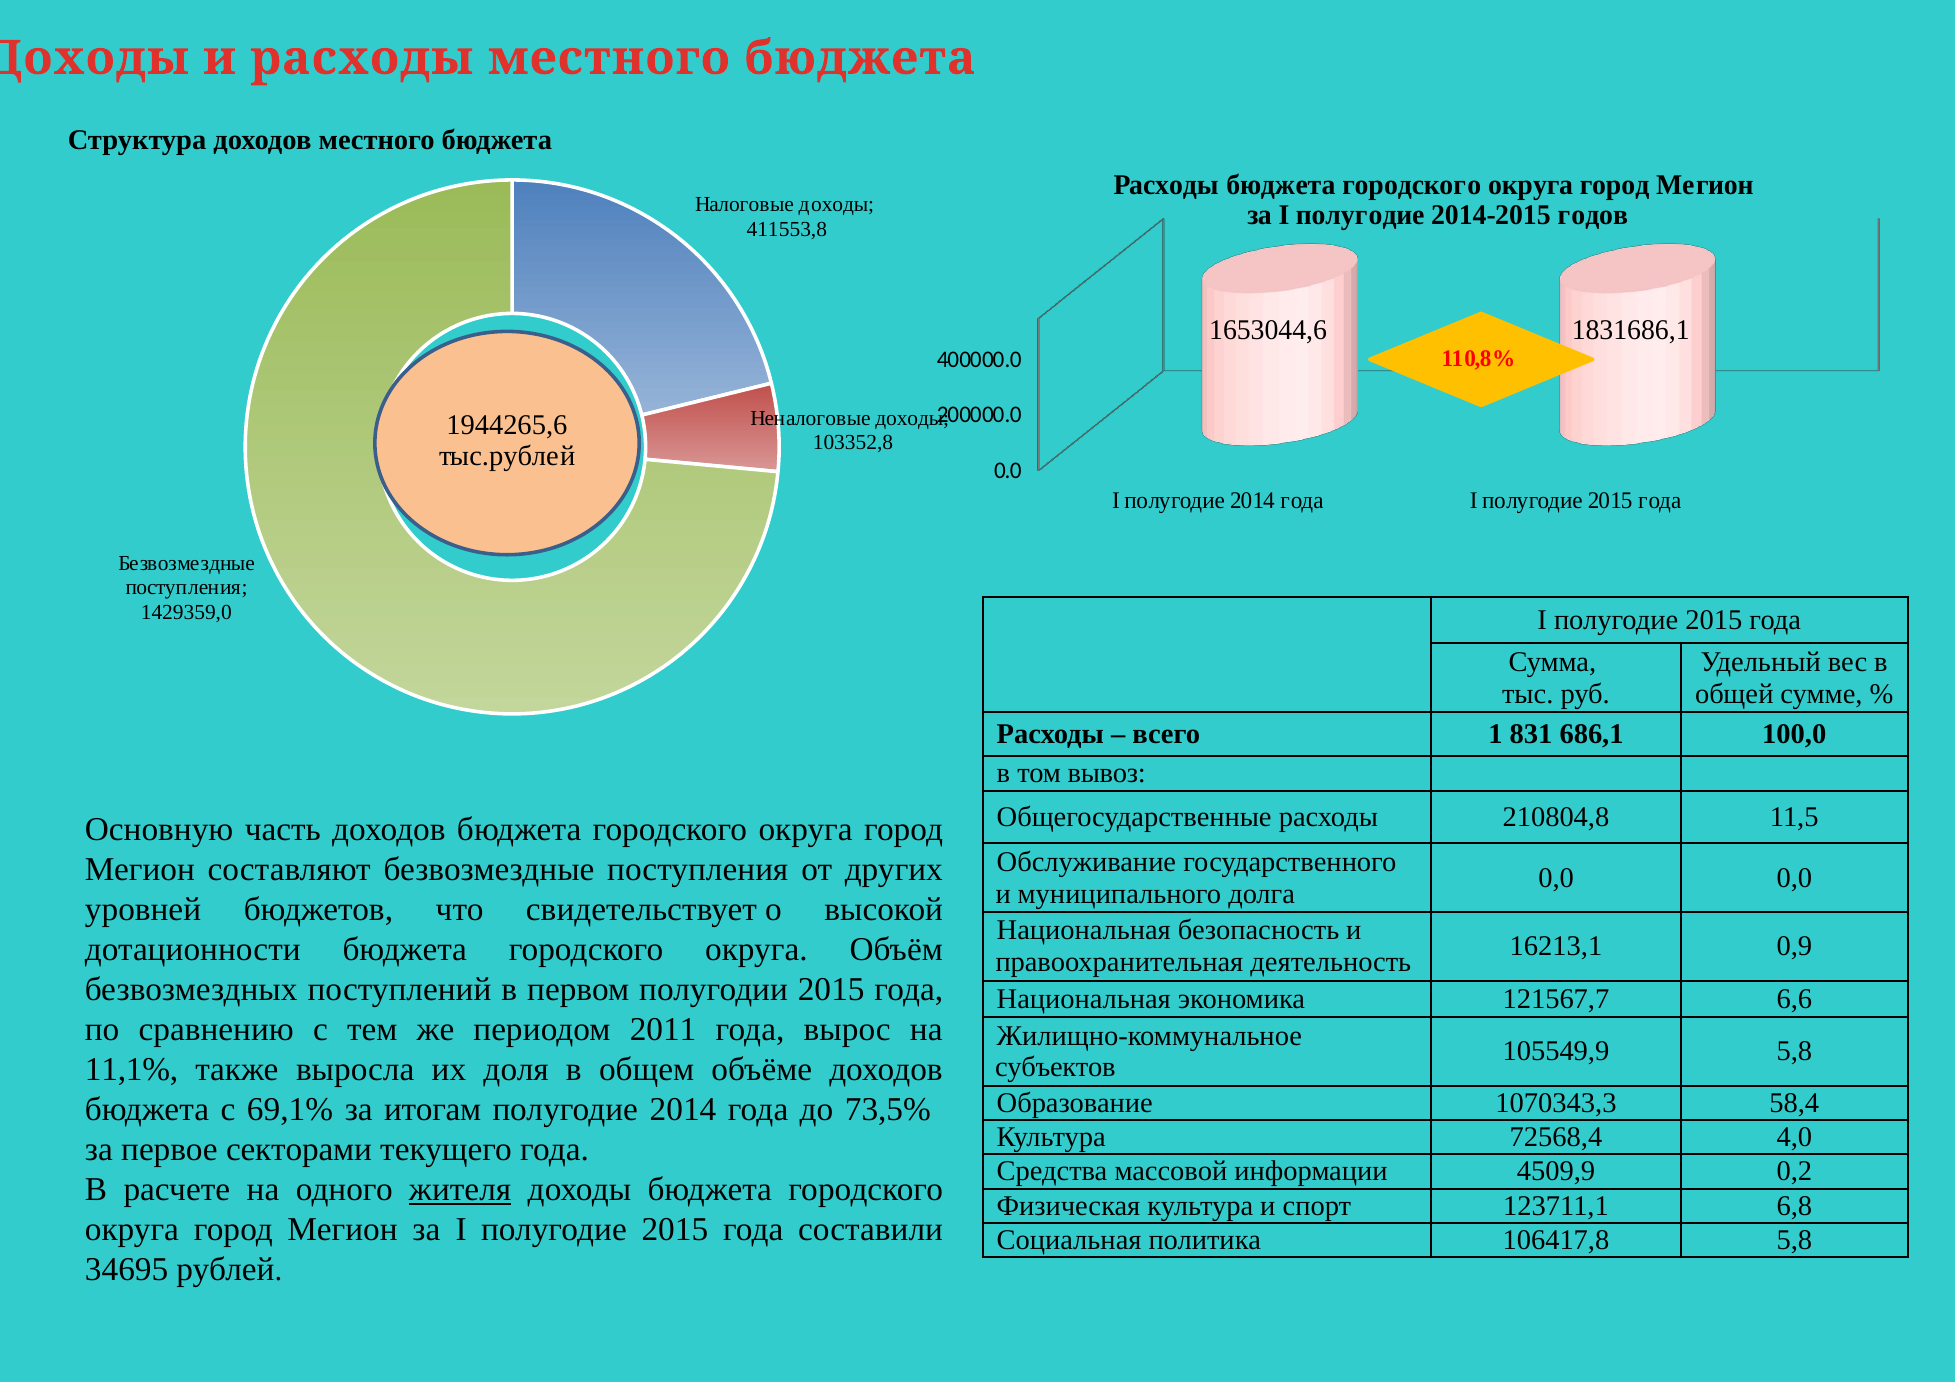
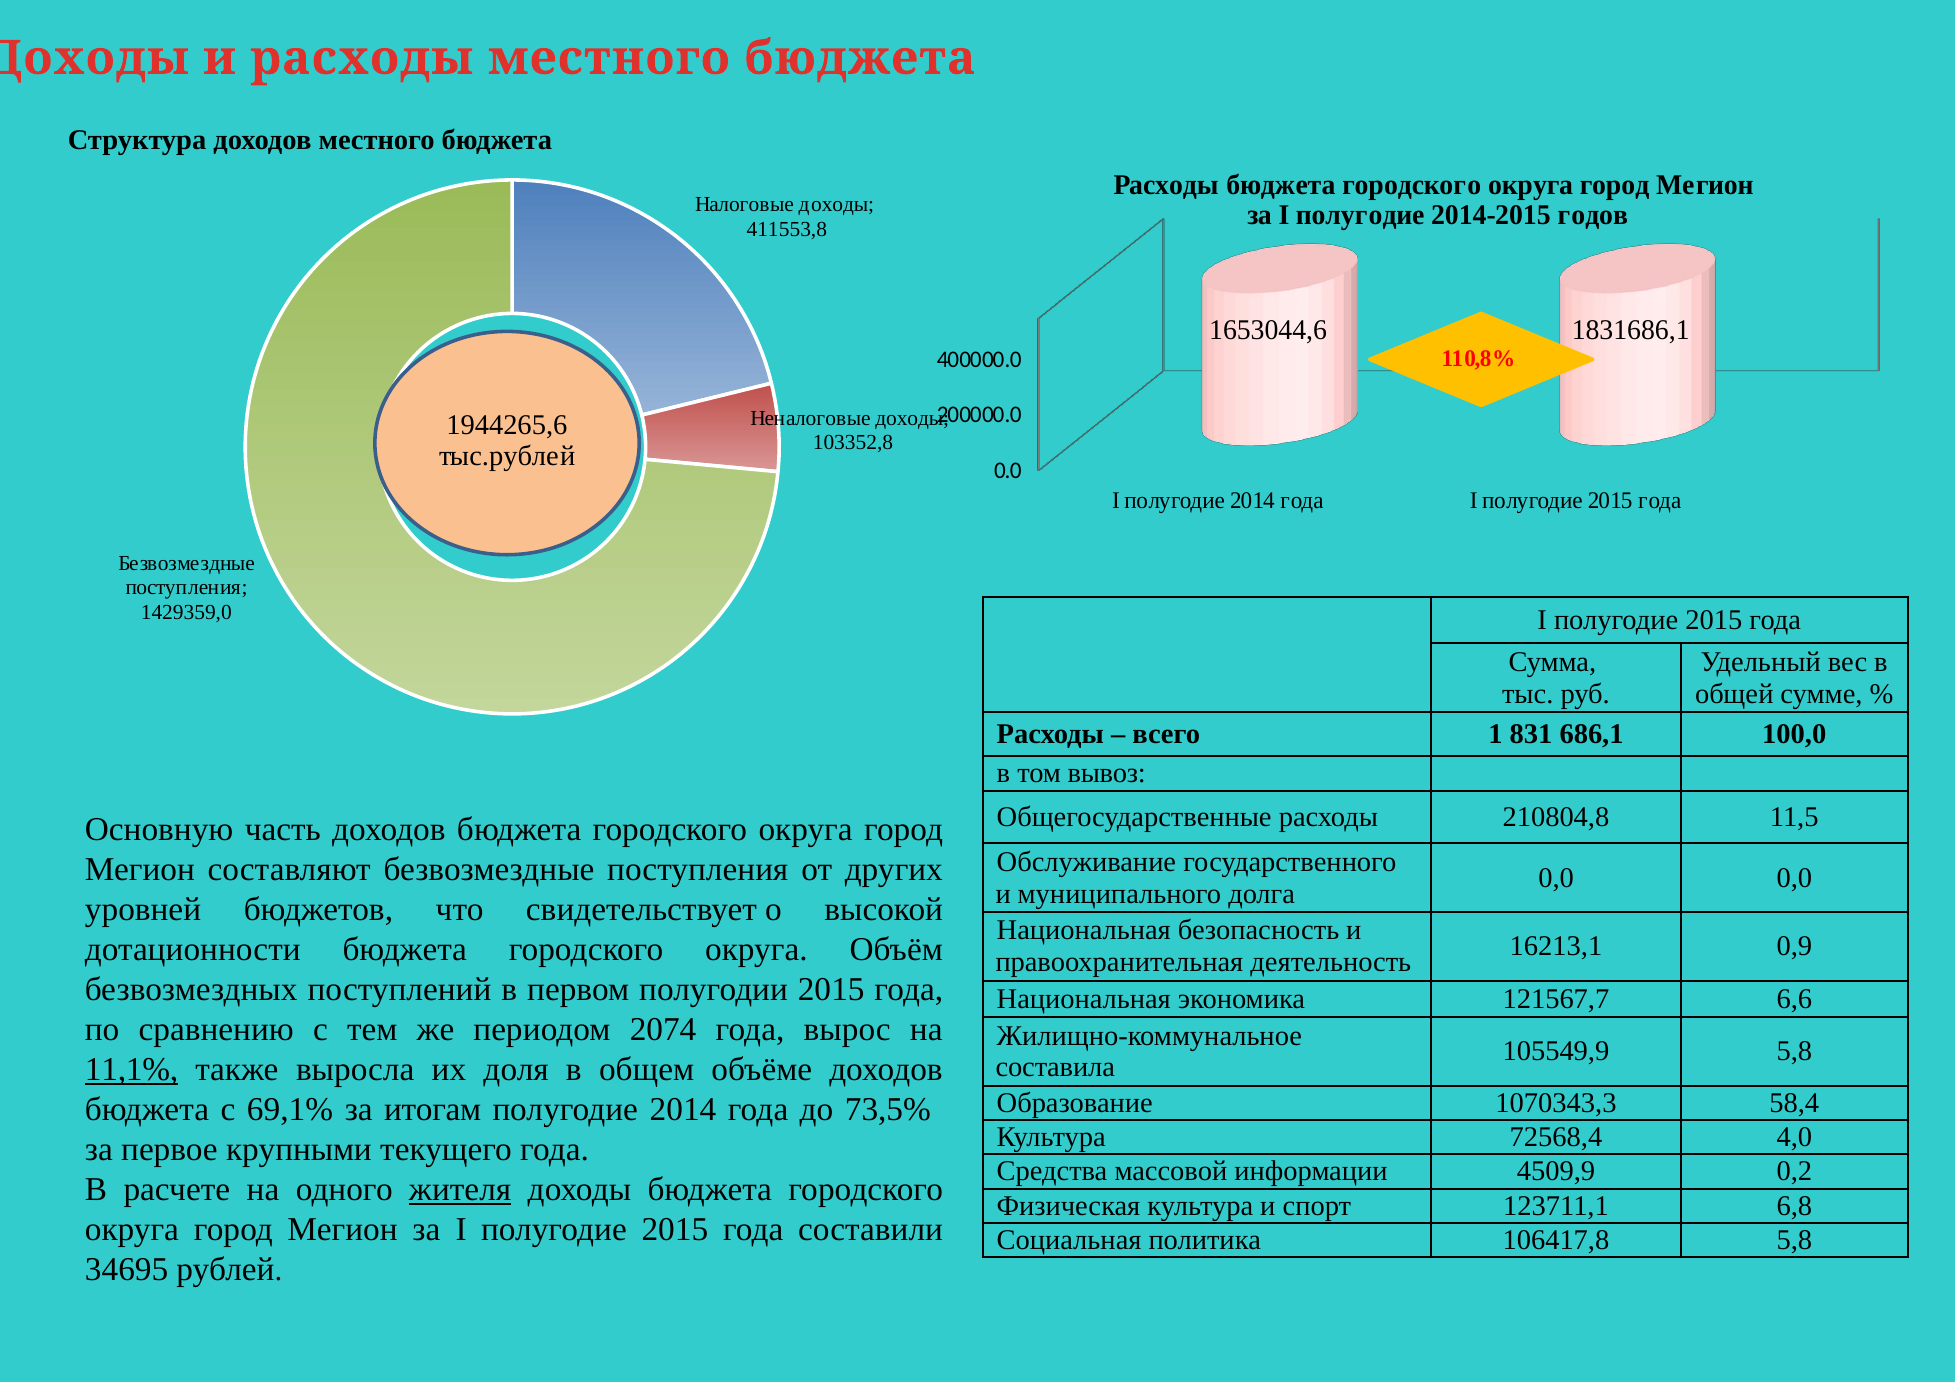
2011: 2011 -> 2074
11,1% underline: none -> present
субъектов: субъектов -> составила
секторами: секторами -> крупными
